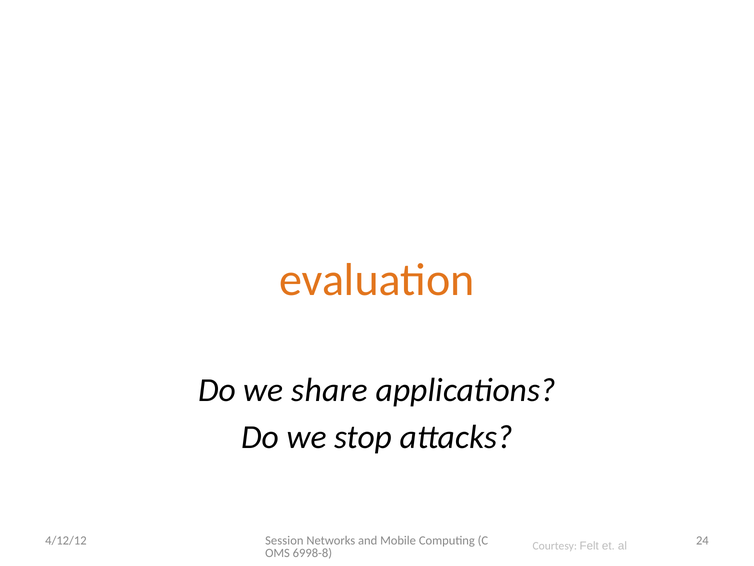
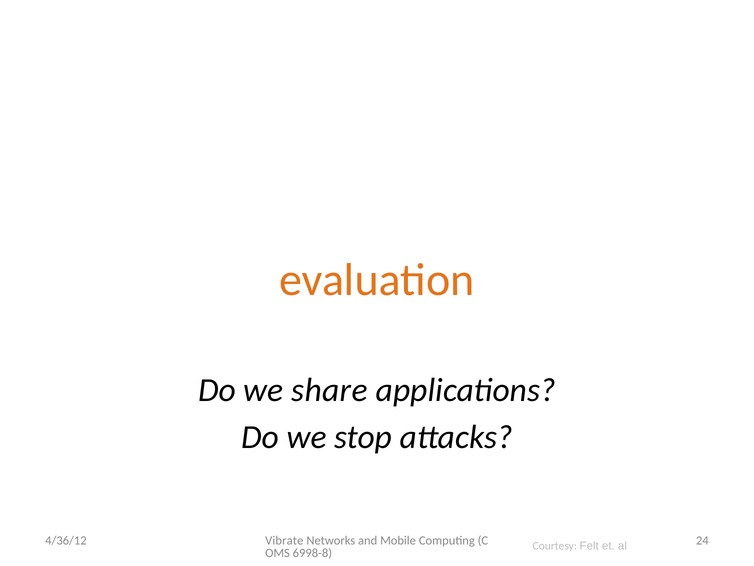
Session: Session -> Vibrate
4/12/12: 4/12/12 -> 4/36/12
